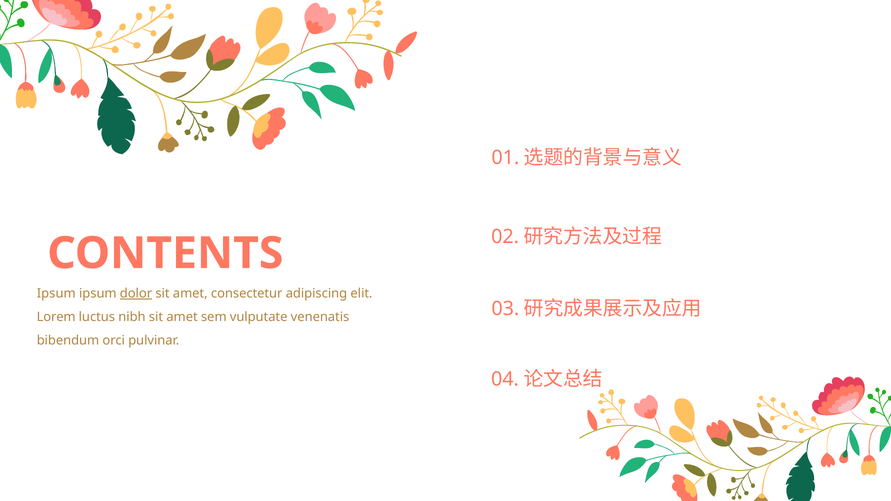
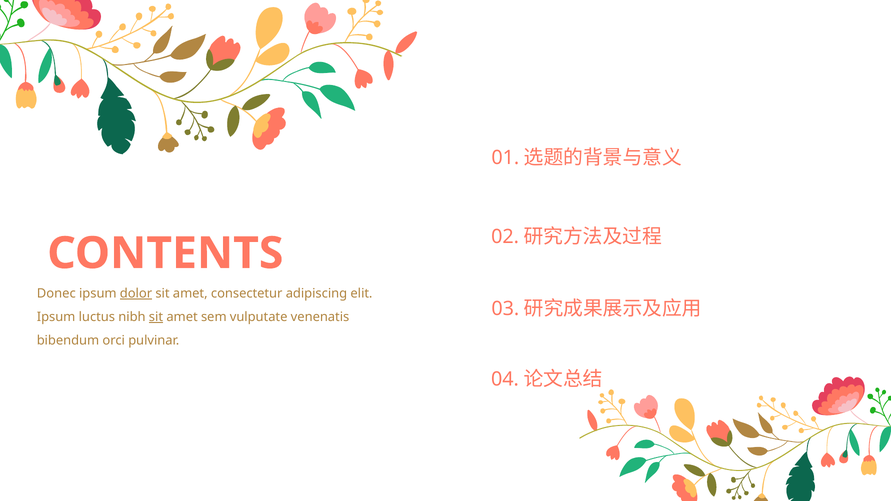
Ipsum at (56, 294): Ipsum -> Donec
Lorem at (56, 317): Lorem -> Ipsum
sit at (156, 317) underline: none -> present
